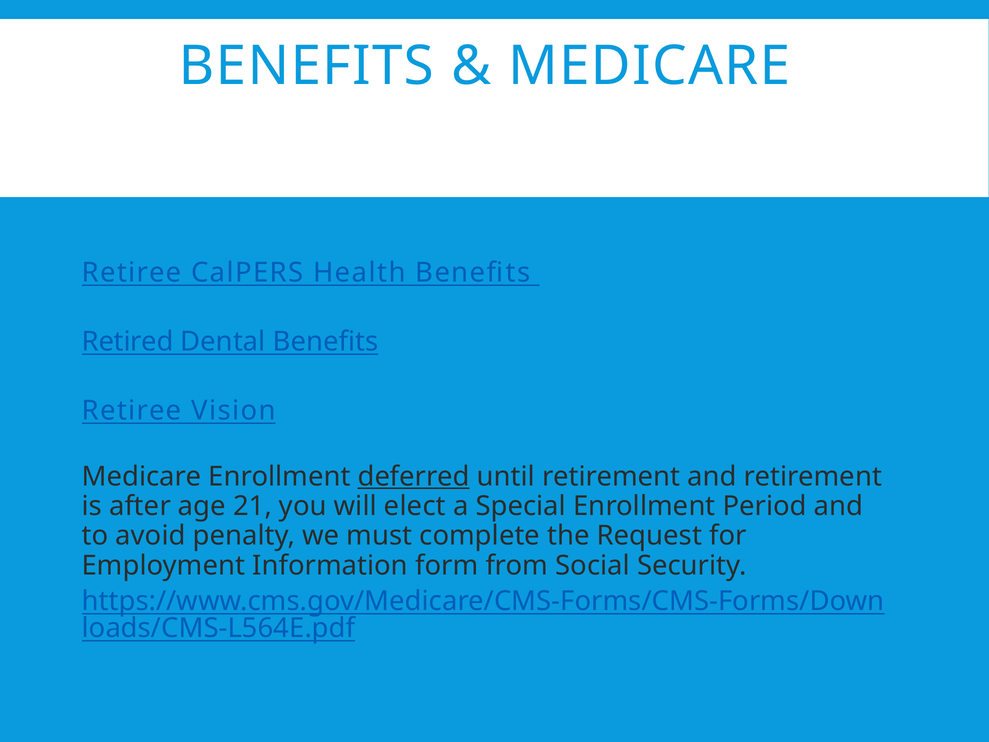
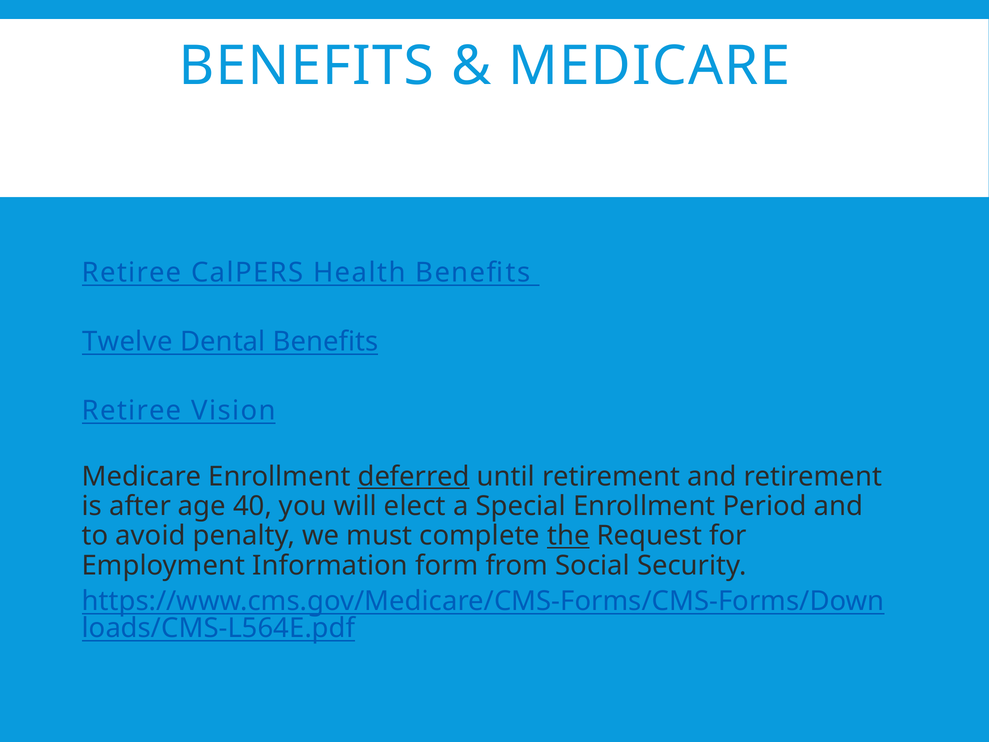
Retired: Retired -> Twelve
21: 21 -> 40
the underline: none -> present
